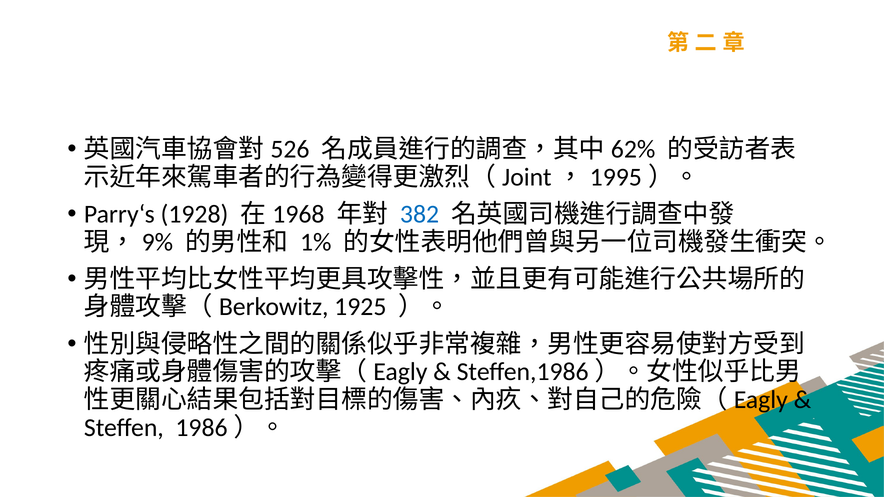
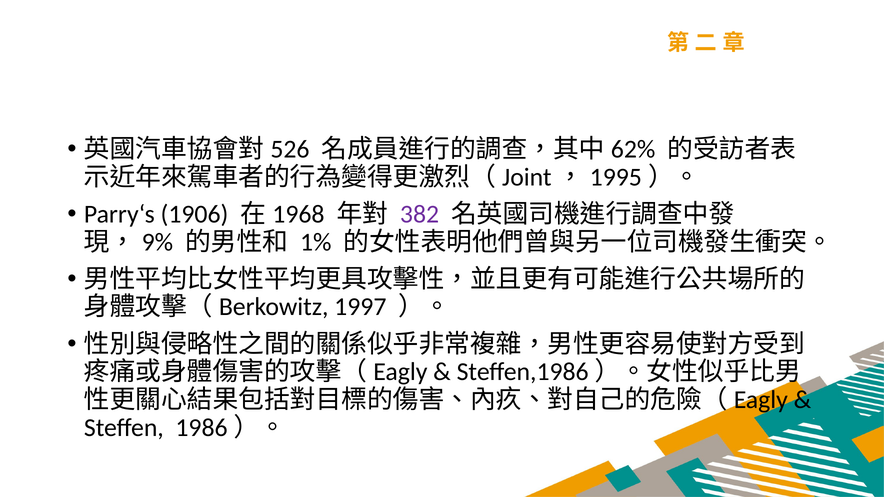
1928: 1928 -> 1906
382 colour: blue -> purple
1925: 1925 -> 1997
